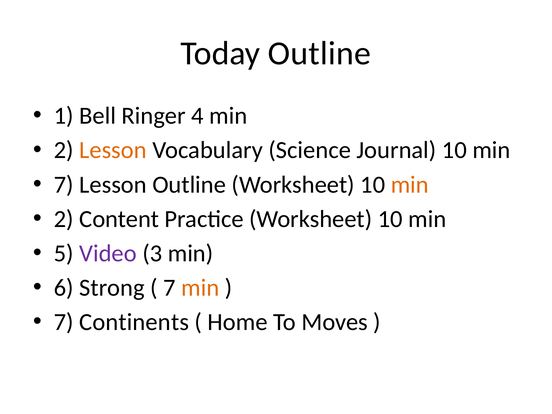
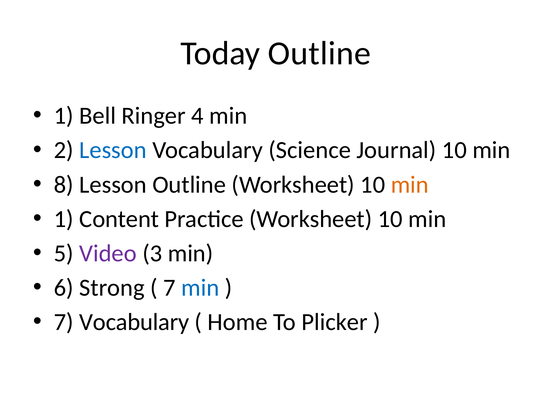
Lesson at (113, 150) colour: orange -> blue
7 at (64, 185): 7 -> 8
2 at (64, 219): 2 -> 1
min at (200, 288) colour: orange -> blue
7 Continents: Continents -> Vocabulary
Moves: Moves -> Plicker
